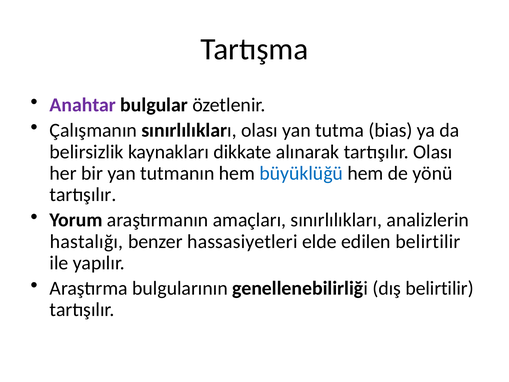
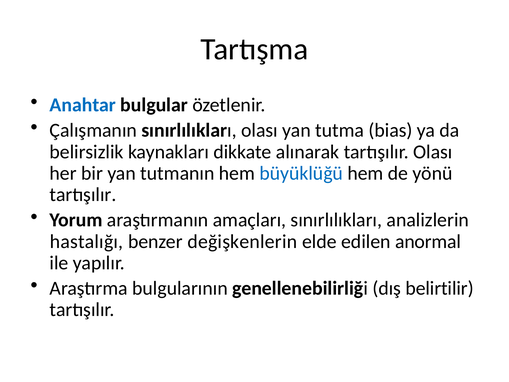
Anahtar colour: purple -> blue
hassasiyetleri: hassasiyetleri -> değişkenlerin
edilen belirtilir: belirtilir -> anormal
